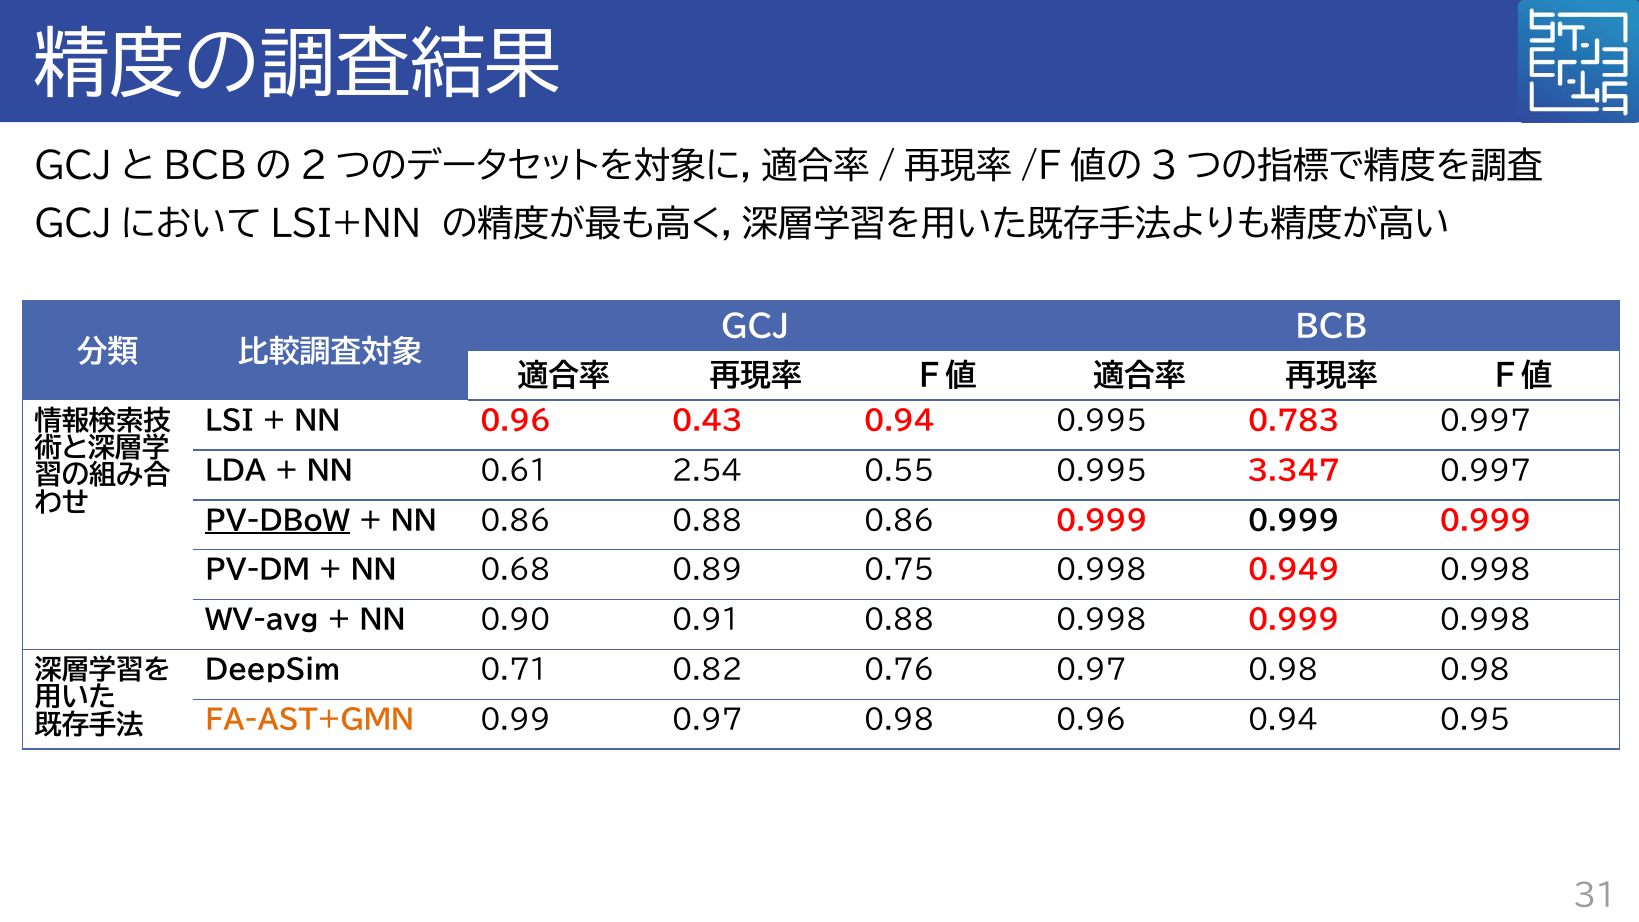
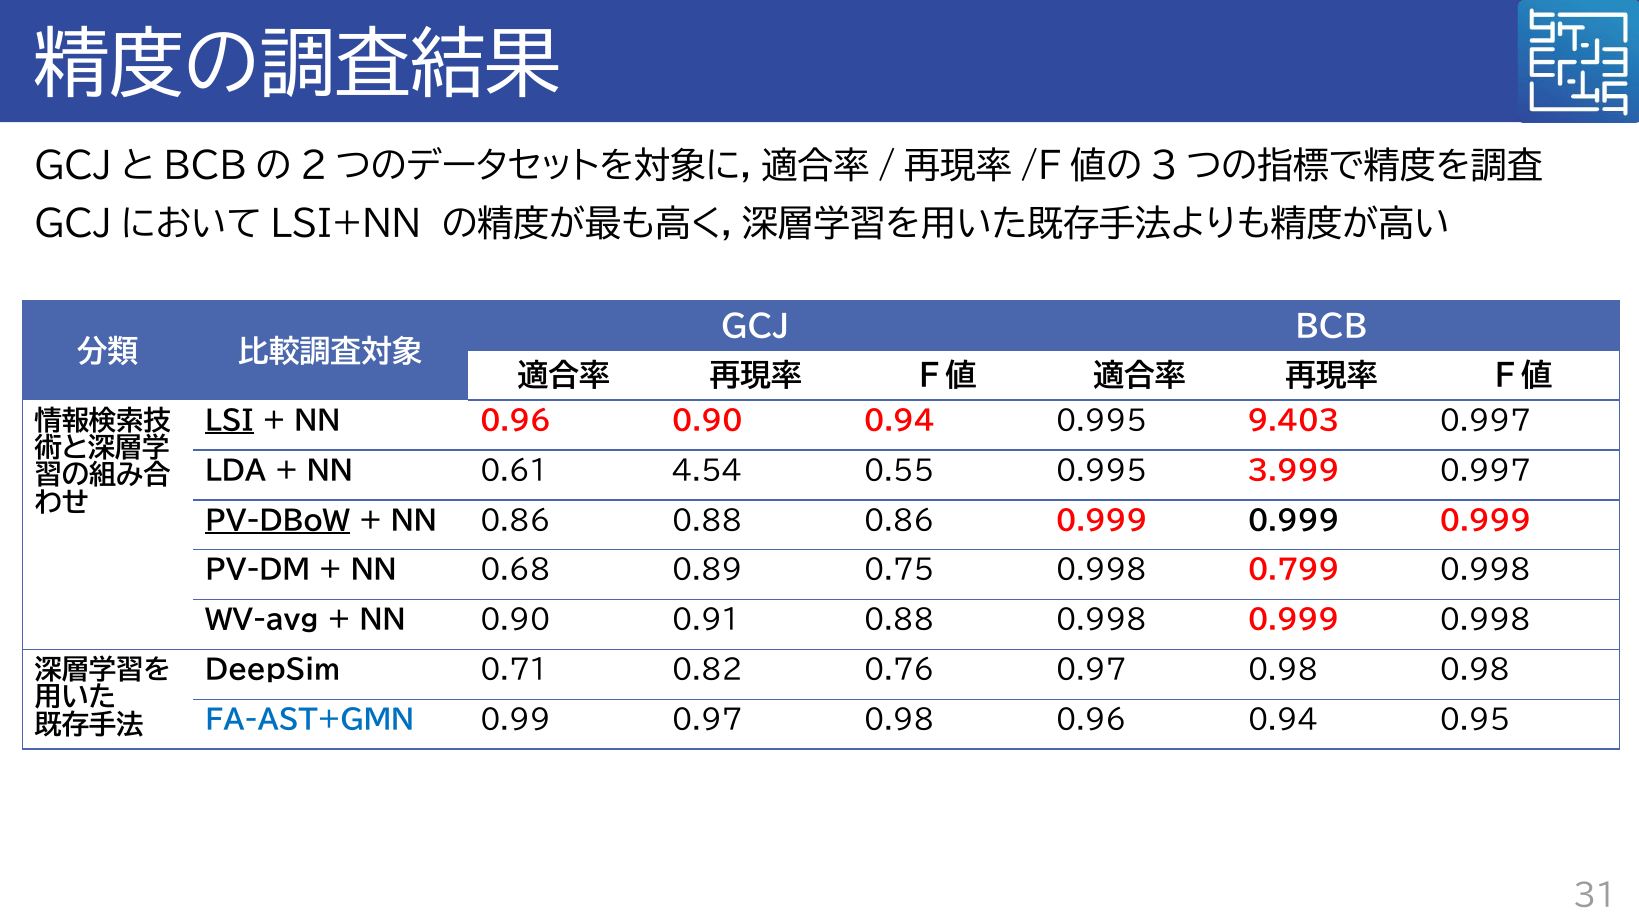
LSI underline: none -> present
0.96 0.43: 0.43 -> 0.90
0.783: 0.783 -> 9.403
2.54: 2.54 -> 4.54
3.347: 3.347 -> 3.999
0.949: 0.949 -> 0.799
FA-AST+GMN colour: orange -> blue
